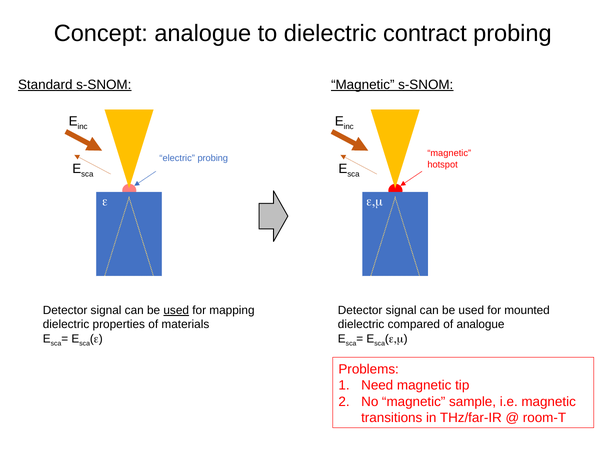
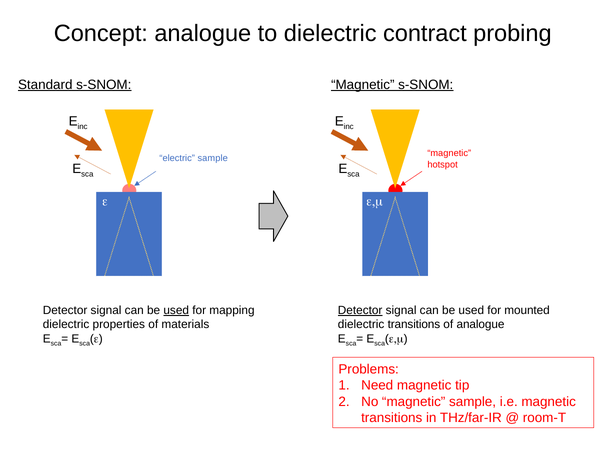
electric probing: probing -> sample
Detector at (360, 310) underline: none -> present
dielectric compared: compared -> transitions
